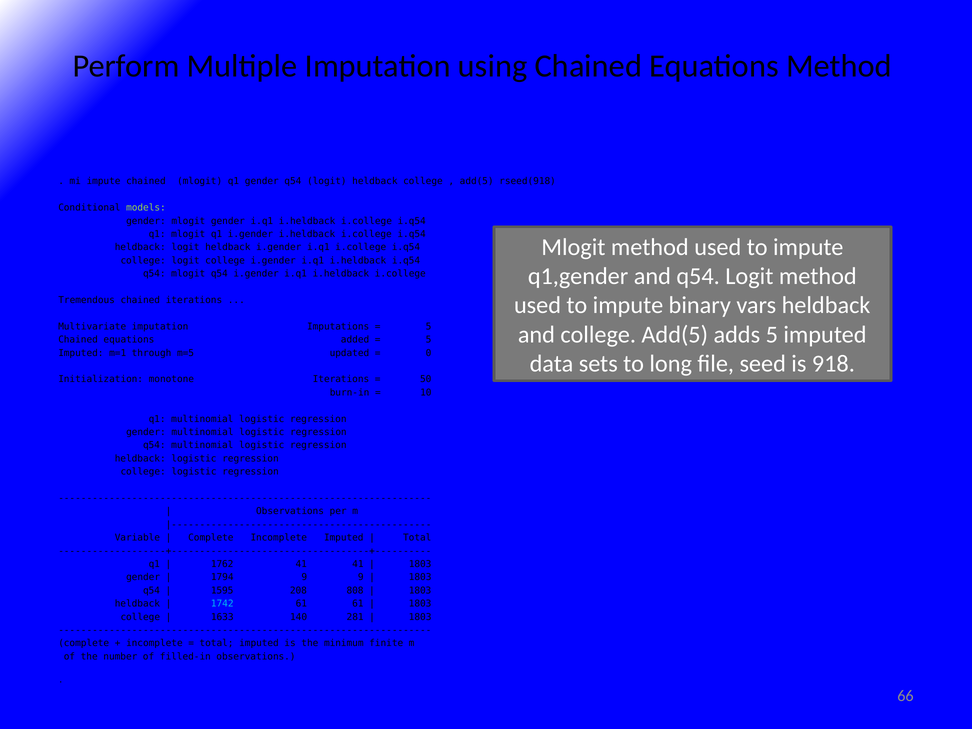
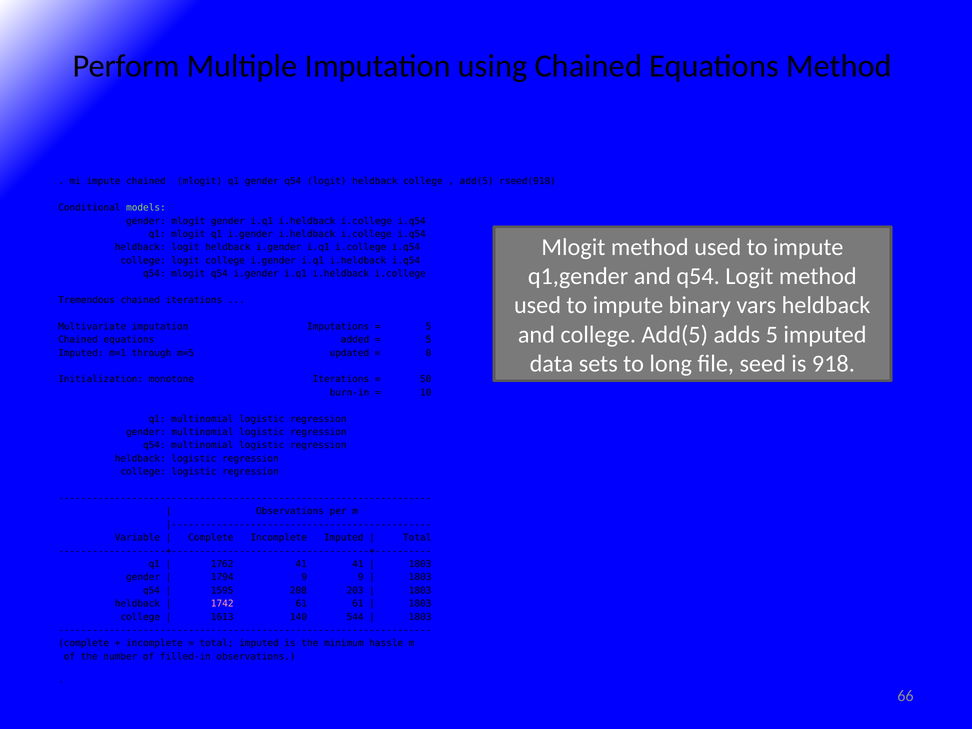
808: 808 -> 203
1742 colour: light blue -> pink
1633: 1633 -> 1613
281: 281 -> 544
finite: finite -> hassle
